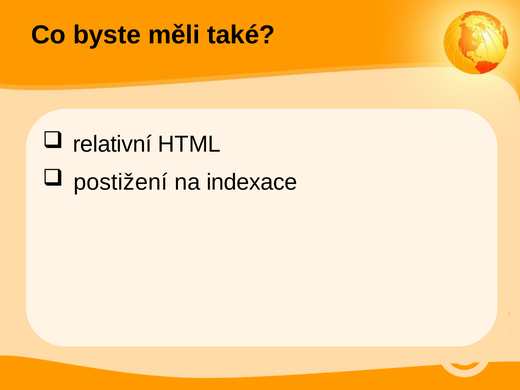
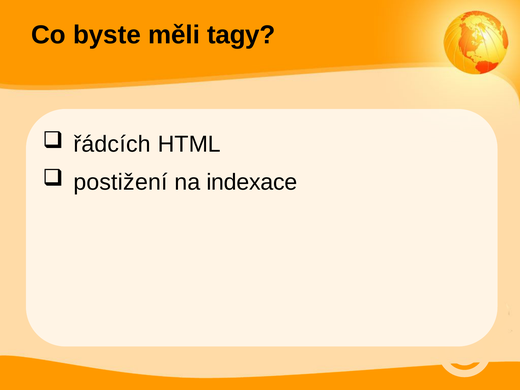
také: také -> tagy
relativní: relativní -> řádcích
